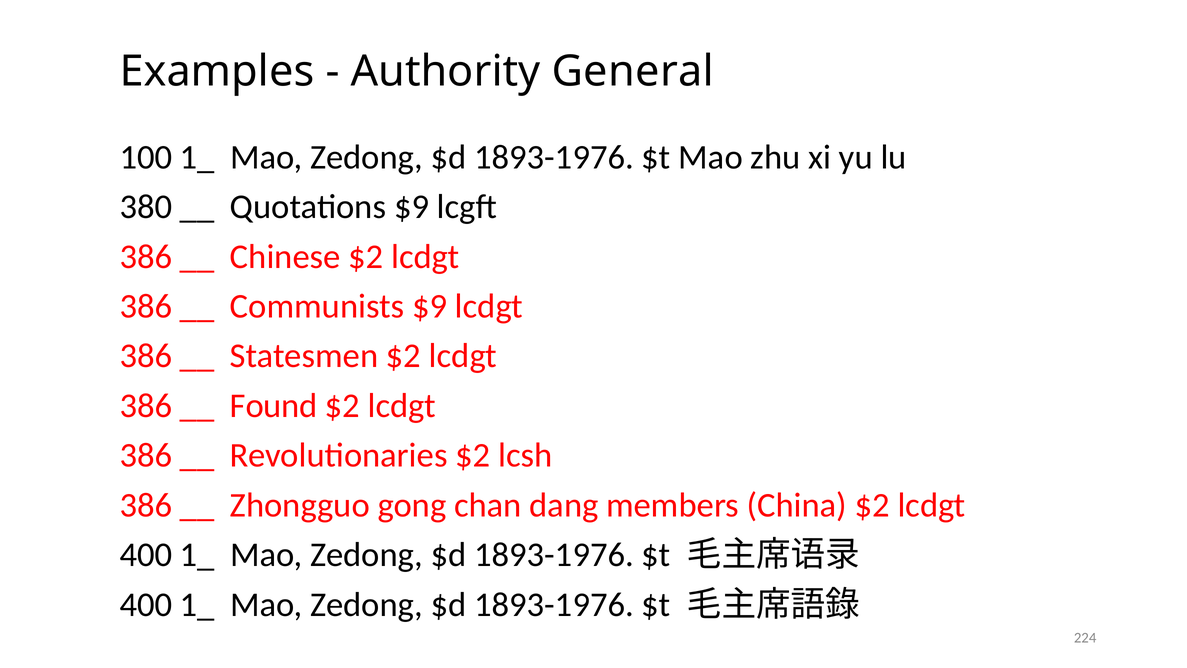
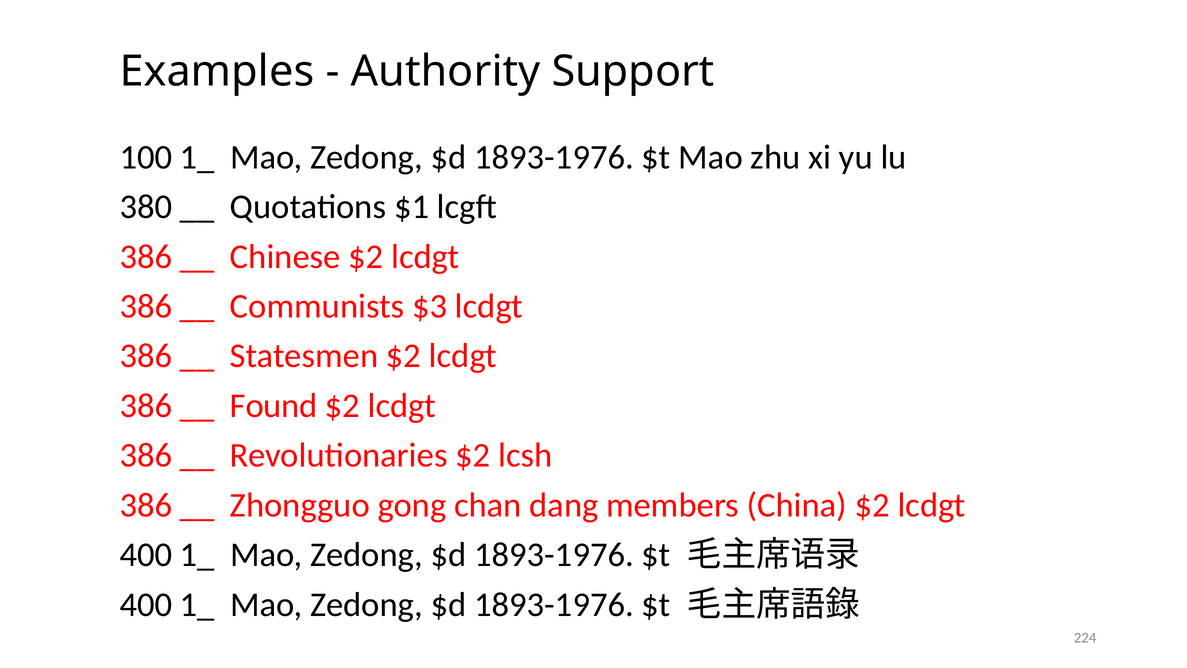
General: General -> Support
Quotations $9: $9 -> $1
Communists $9: $9 -> $3
